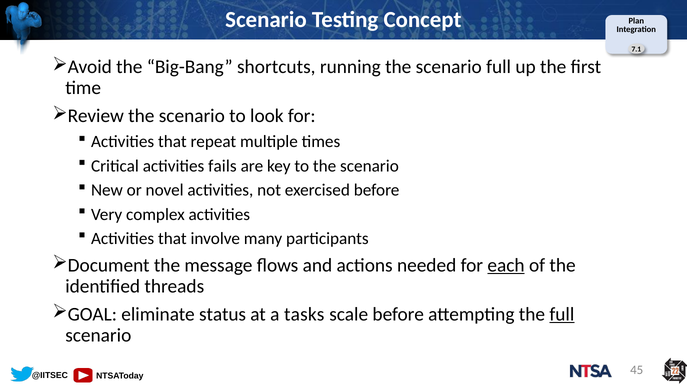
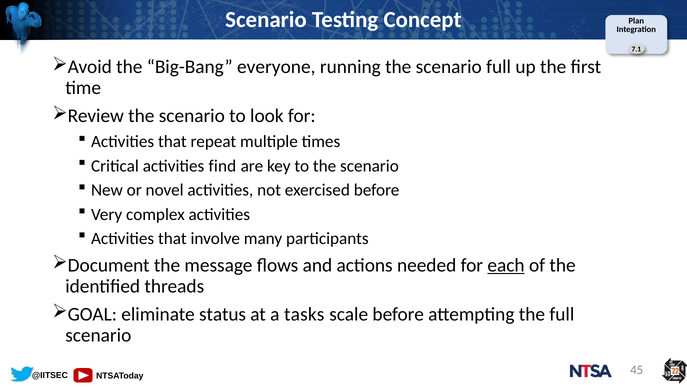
shortcuts: shortcuts -> everyone
fails: fails -> find
full at (562, 314) underline: present -> none
